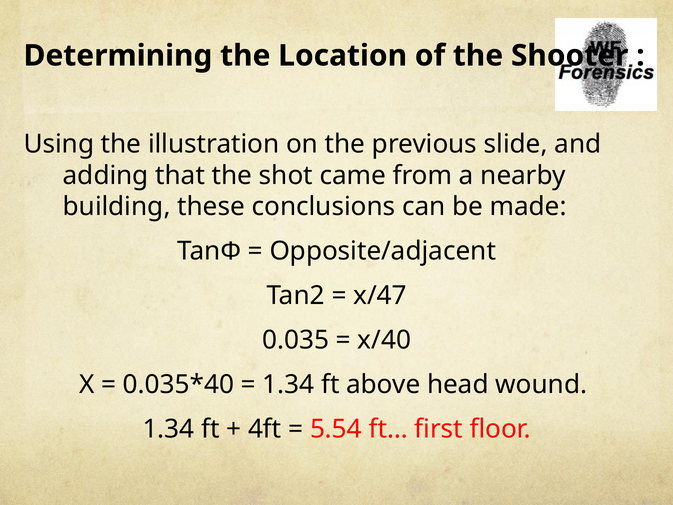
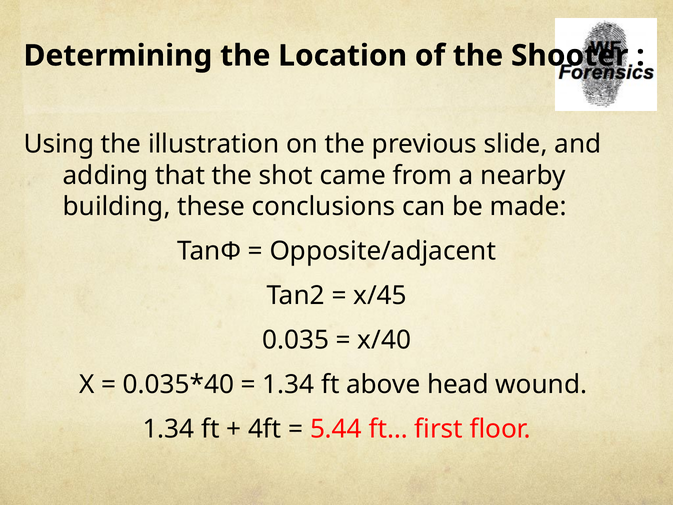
x/47: x/47 -> x/45
5.54: 5.54 -> 5.44
